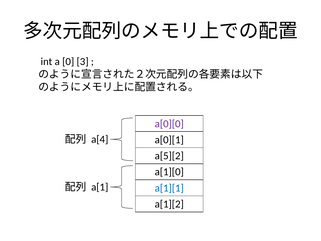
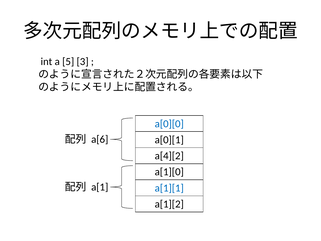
0: 0 -> 5
a[0][0 colour: purple -> blue
a[4: a[4 -> a[6
a[5][2: a[5][2 -> a[4][2
